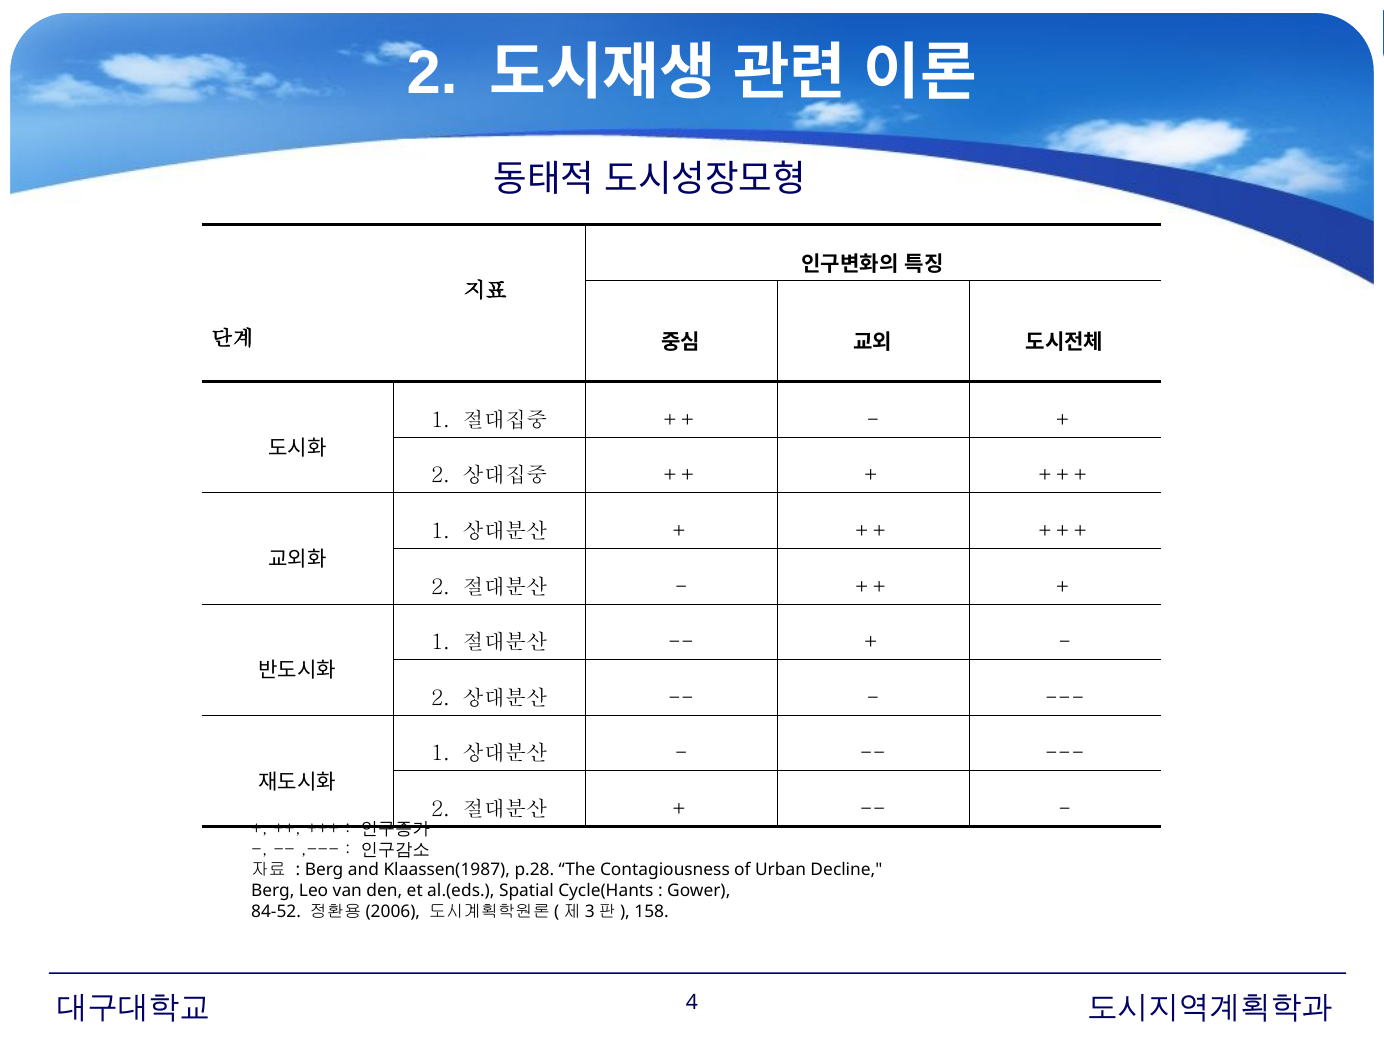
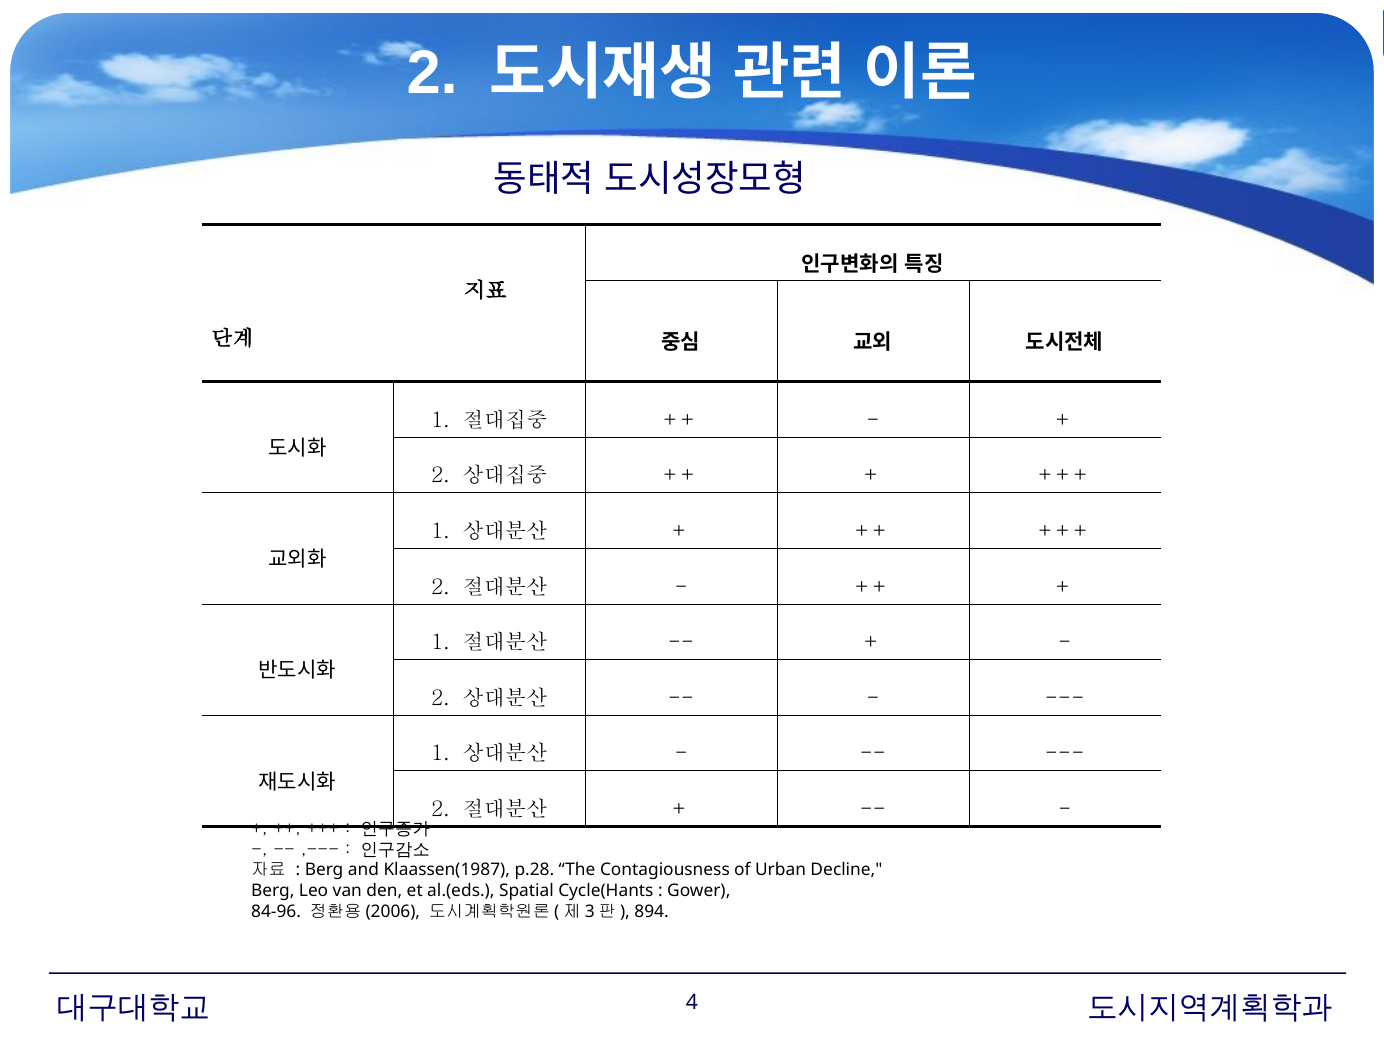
84-52: 84-52 -> 84-96
158: 158 -> 894
